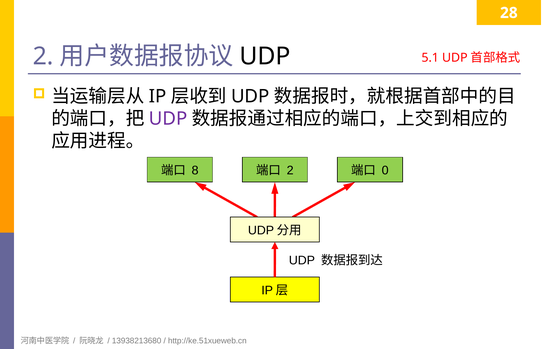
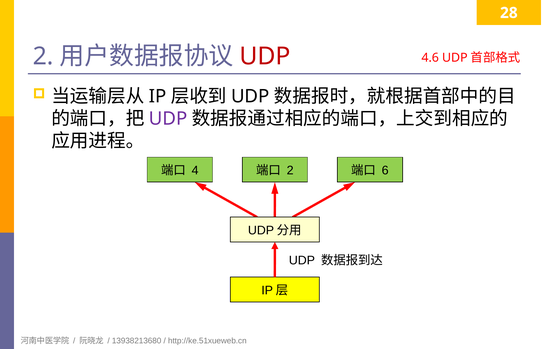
UDP at (265, 56) colour: black -> red
5.1: 5.1 -> 4.6
8: 8 -> 4
0: 0 -> 6
